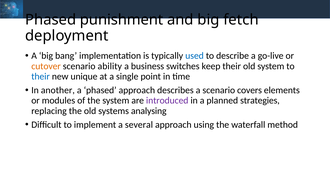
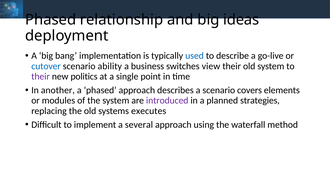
punishment: punishment -> relationship
fetch: fetch -> ideas
cutover colour: orange -> blue
keep: keep -> view
their at (41, 76) colour: blue -> purple
unique: unique -> politics
analysing: analysing -> executes
